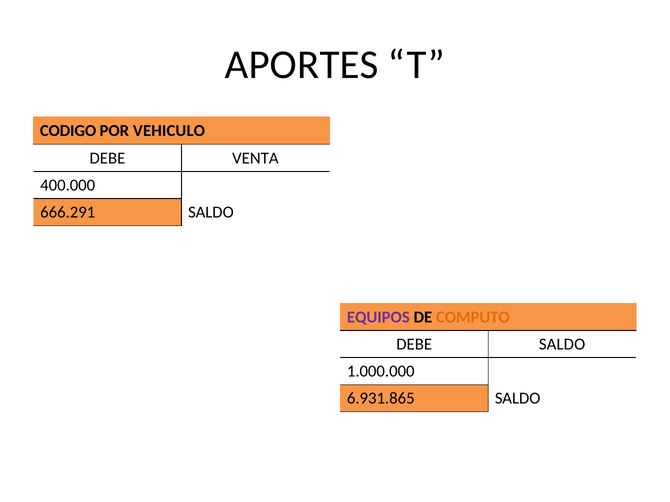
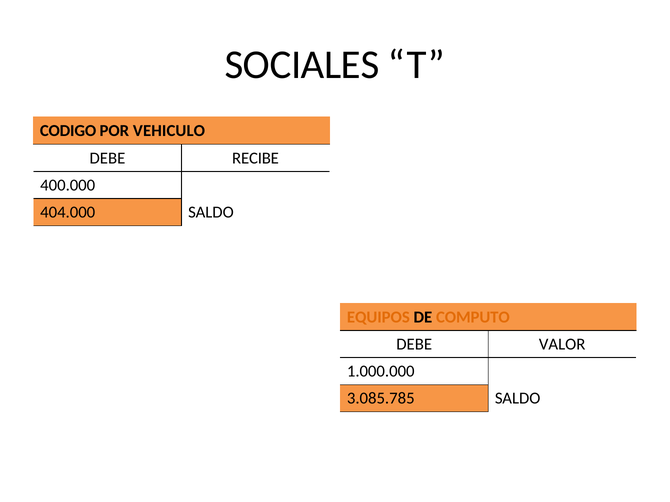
APORTES: APORTES -> SOCIALES
VENTA: VENTA -> RECIBE
666.291: 666.291 -> 404.000
EQUIPOS colour: purple -> orange
DEBE SALDO: SALDO -> VALOR
6.931.865: 6.931.865 -> 3.085.785
